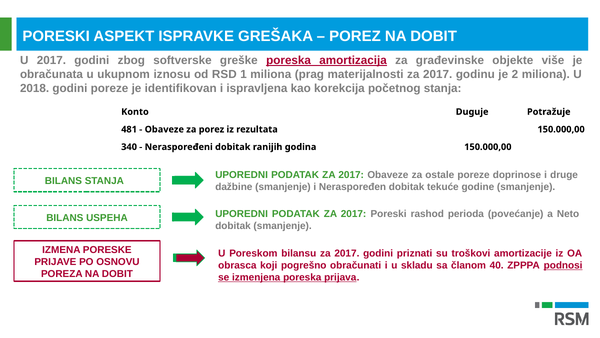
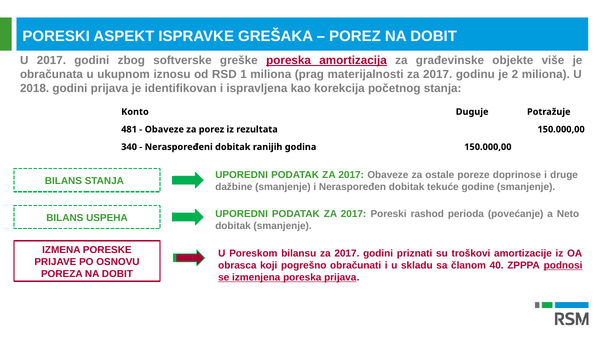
godini poreze: poreze -> prijava
